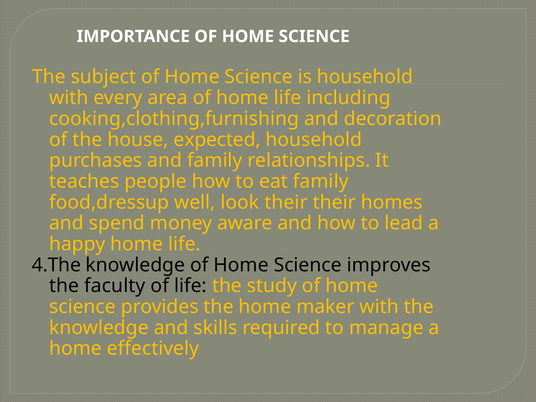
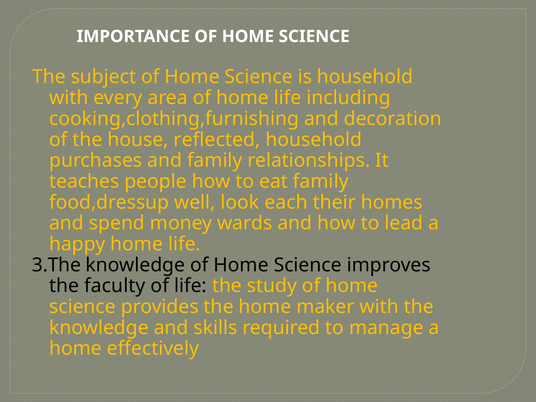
expected: expected -> reflected
look their: their -> each
aware: aware -> wards
4.The: 4.The -> 3.The
